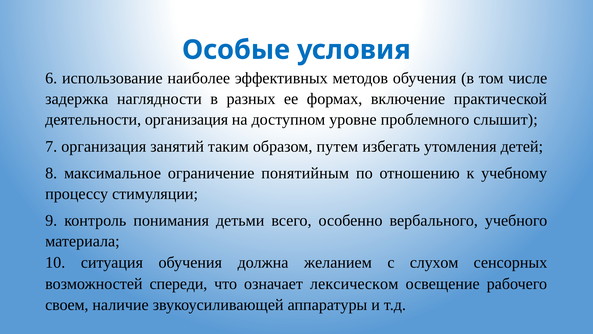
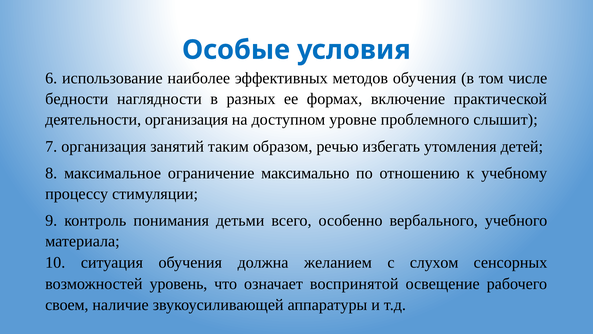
задержка: задержка -> бедности
путем: путем -> речью
понятийным: понятийным -> максимально
спереди: спереди -> уровень
лексическом: лексическом -> воспринятой
